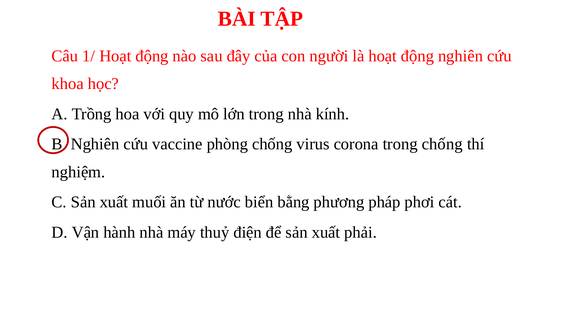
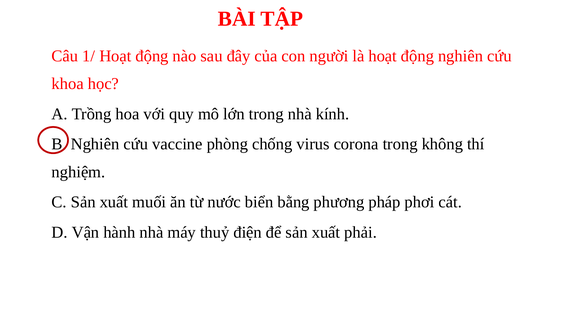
trong chống: chống -> không
